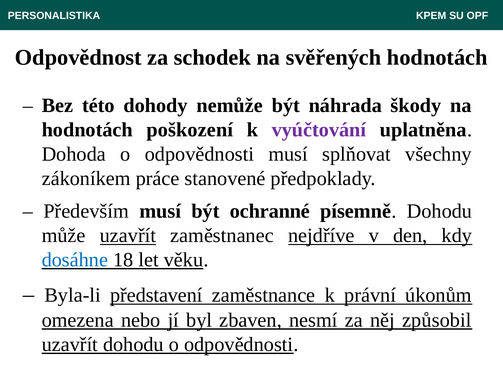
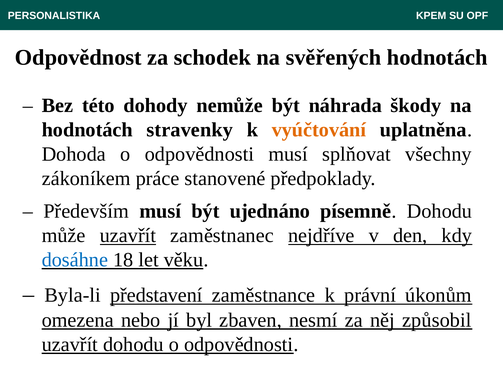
poškození: poškození -> stravenky
vyúčtování colour: purple -> orange
ochranné: ochranné -> ujednáno
